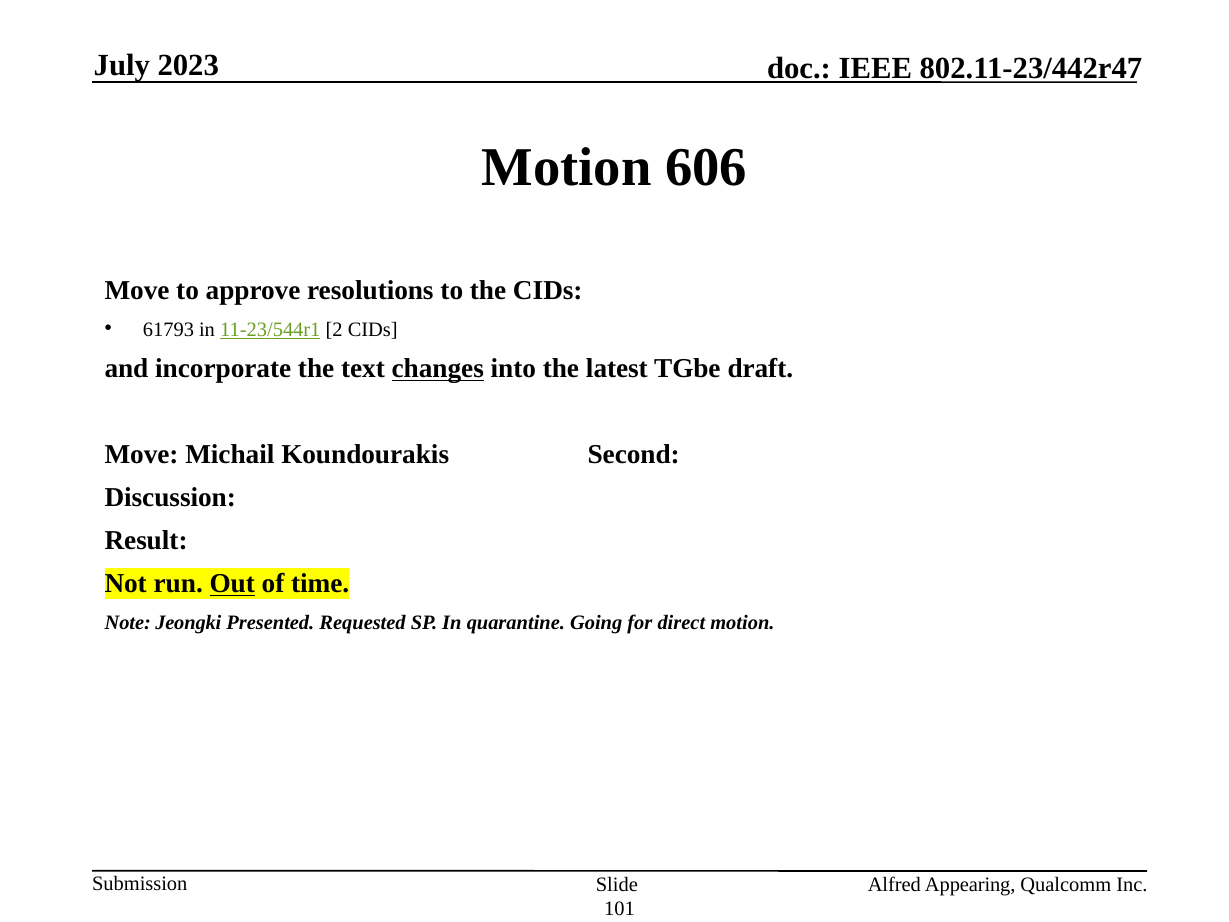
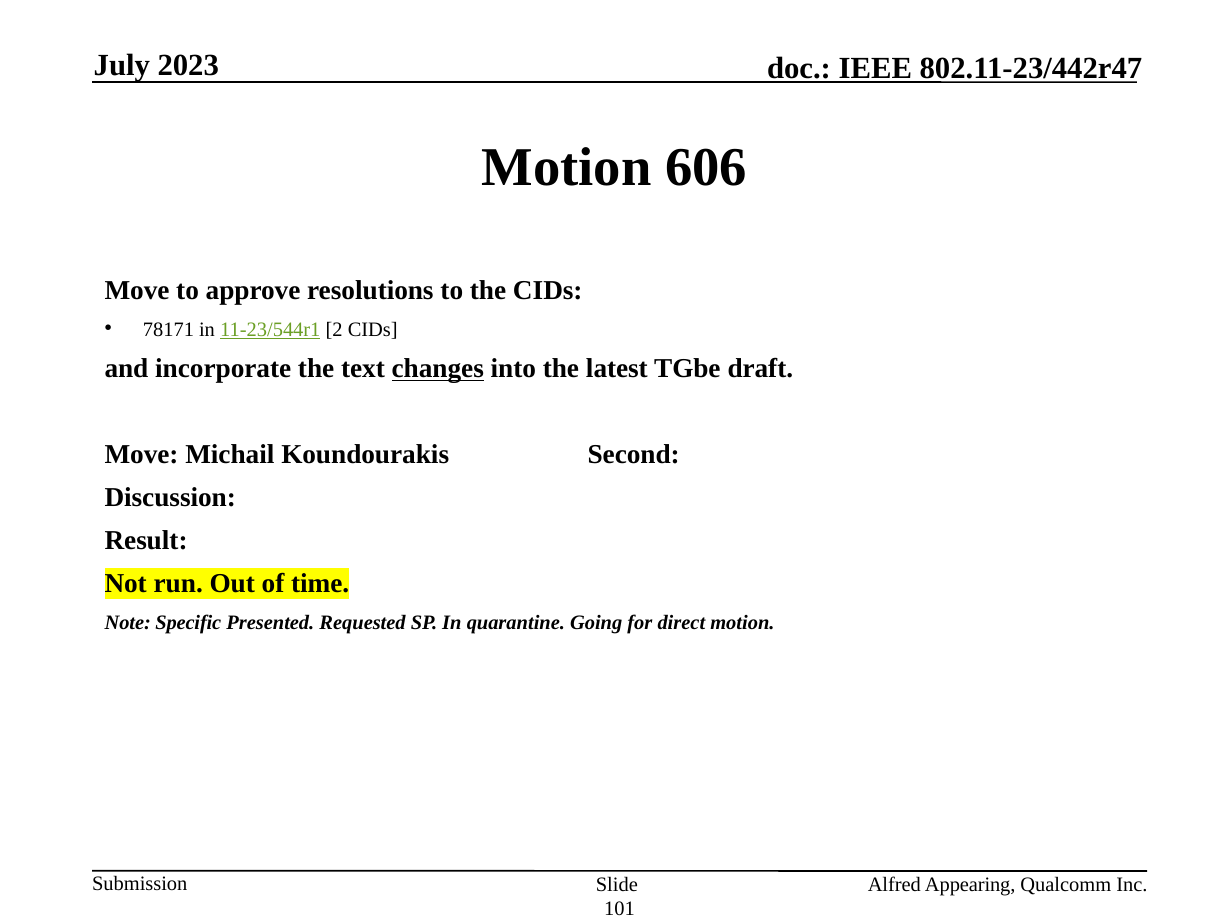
61793: 61793 -> 78171
Out underline: present -> none
Jeongki: Jeongki -> Specific
